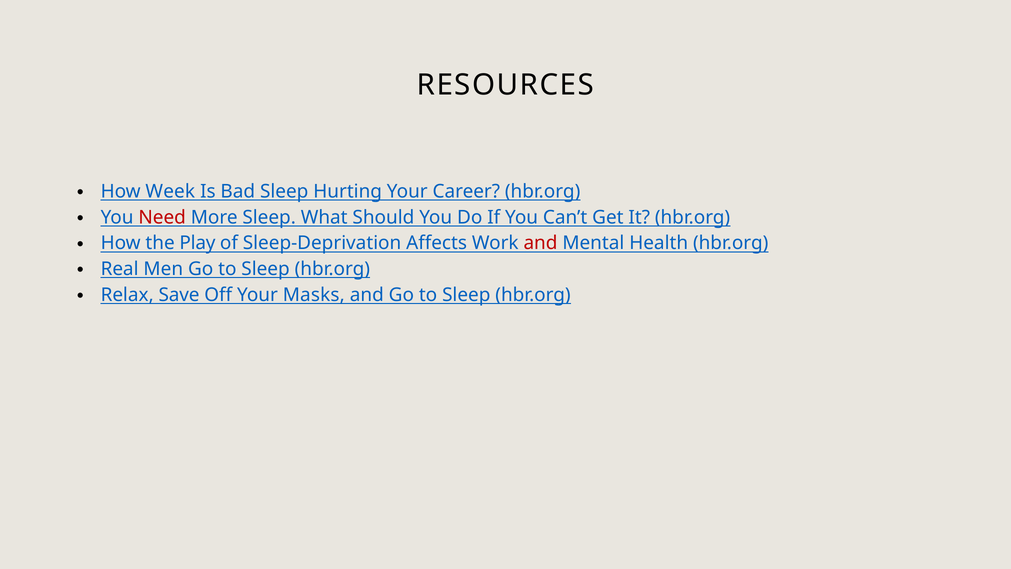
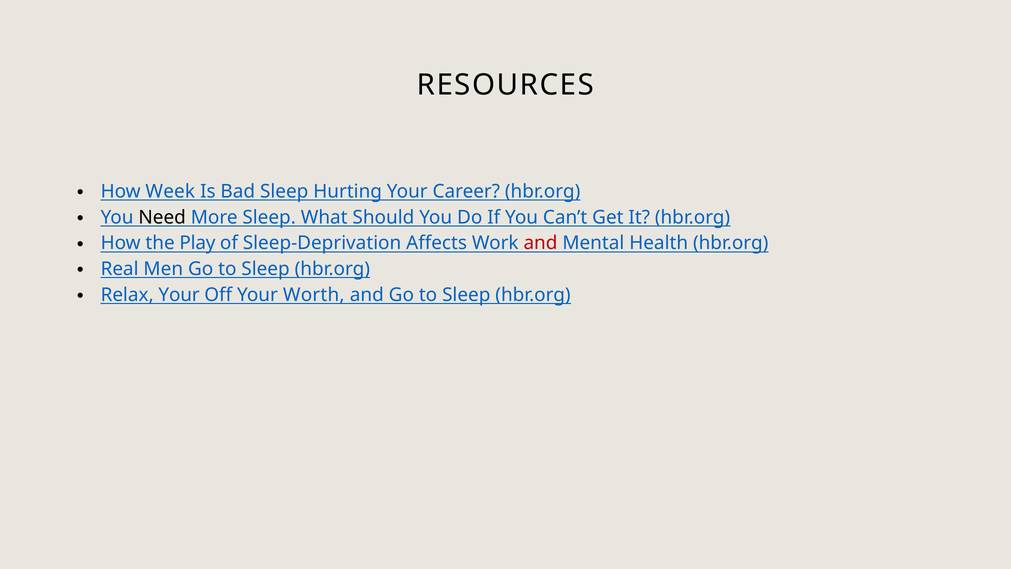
Need colour: red -> black
Relax Save: Save -> Your
Masks: Masks -> Worth
